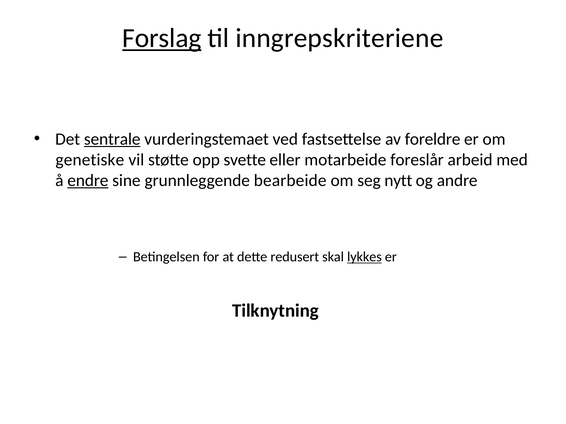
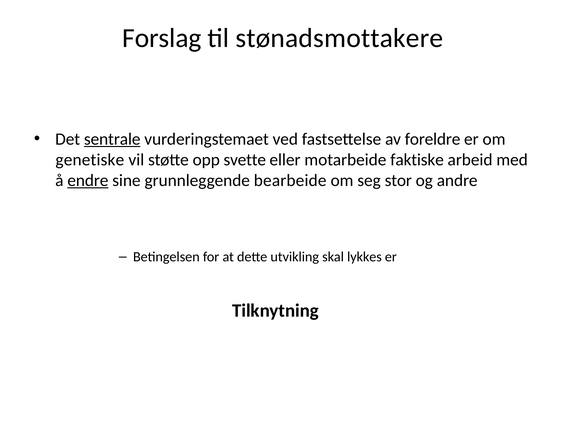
Forslag underline: present -> none
inngrepskriteriene: inngrepskriteriene -> stønadsmottakere
foreslår: foreslår -> faktiske
nytt: nytt -> stor
redusert: redusert -> utvikling
lykkes underline: present -> none
